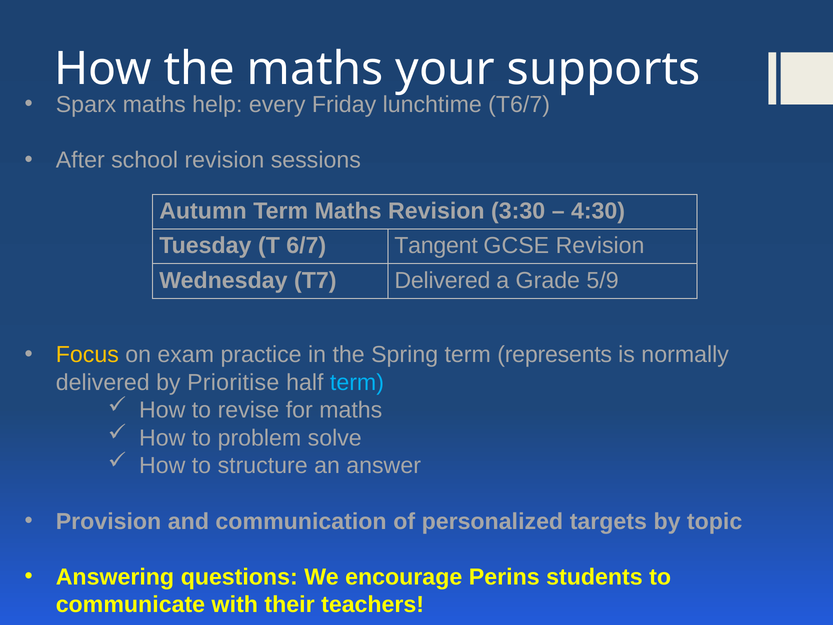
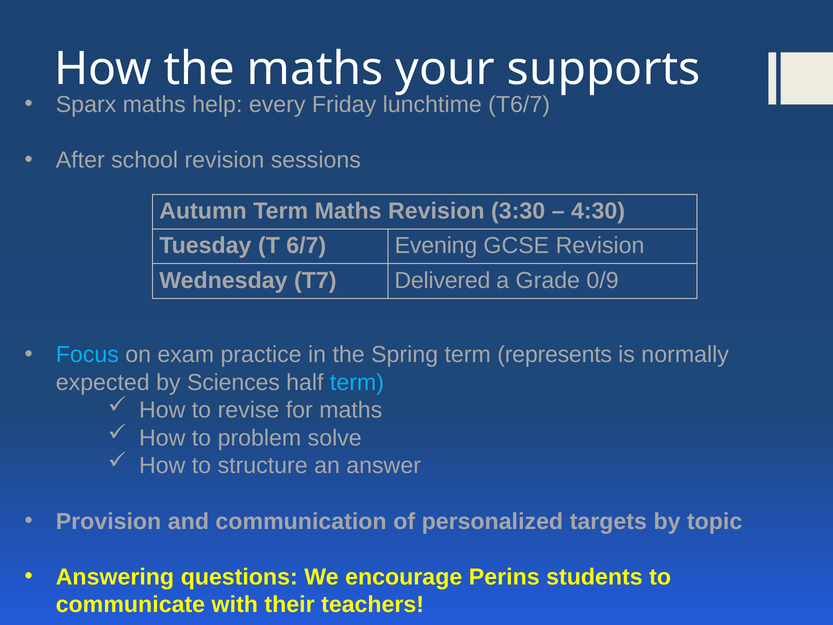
Tangent: Tangent -> Evening
5/9: 5/9 -> 0/9
Focus colour: yellow -> light blue
delivered at (103, 382): delivered -> expected
Prioritise: Prioritise -> Sciences
